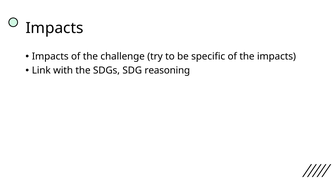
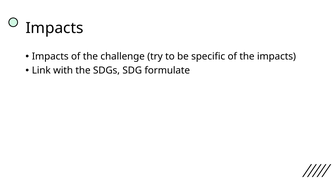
reasoning: reasoning -> formulate
